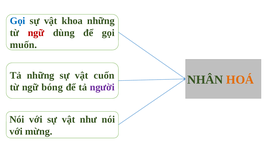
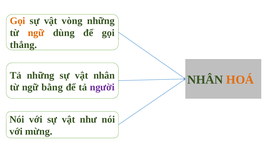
Gọi at (18, 21) colour: blue -> orange
khoa: khoa -> vòng
ngữ at (36, 33) colour: red -> orange
muốn: muốn -> thẳng
vật cuốn: cuốn -> nhân
bóng: bóng -> bằng
